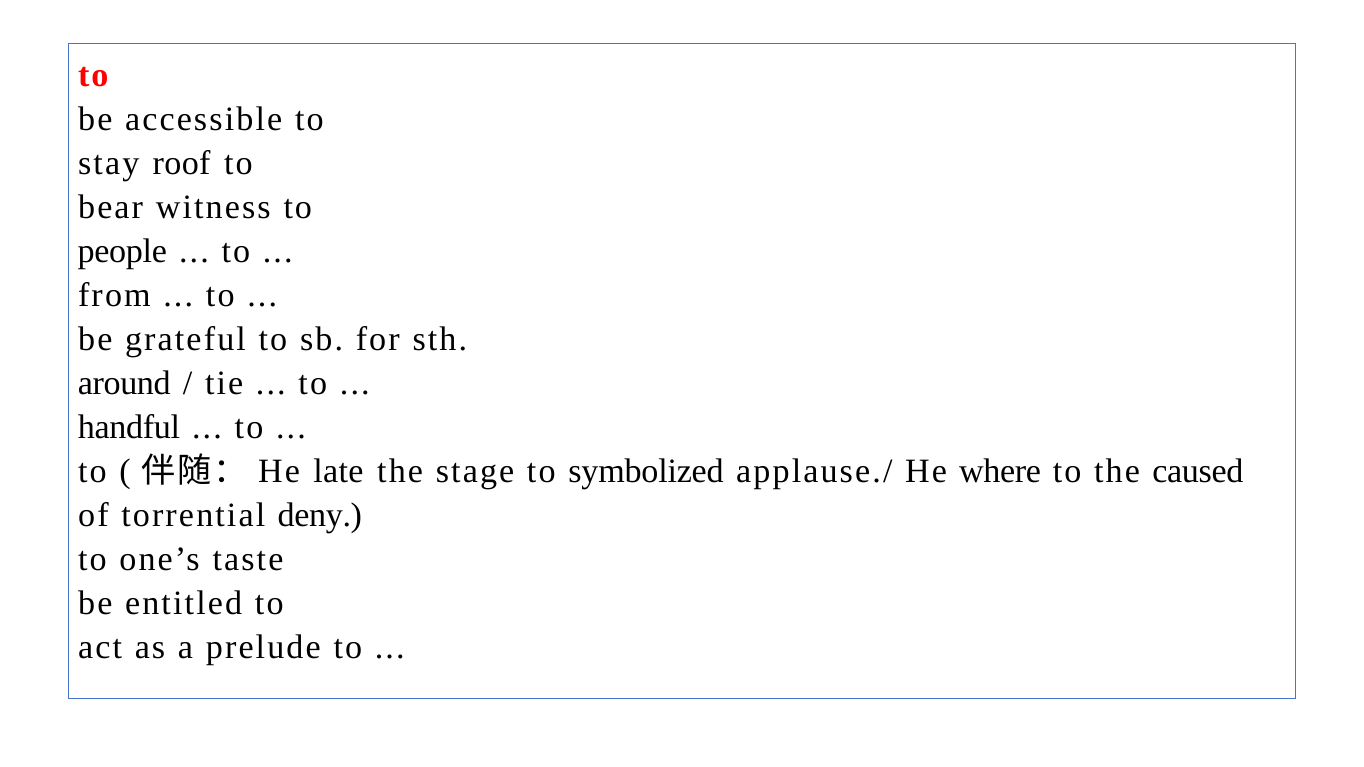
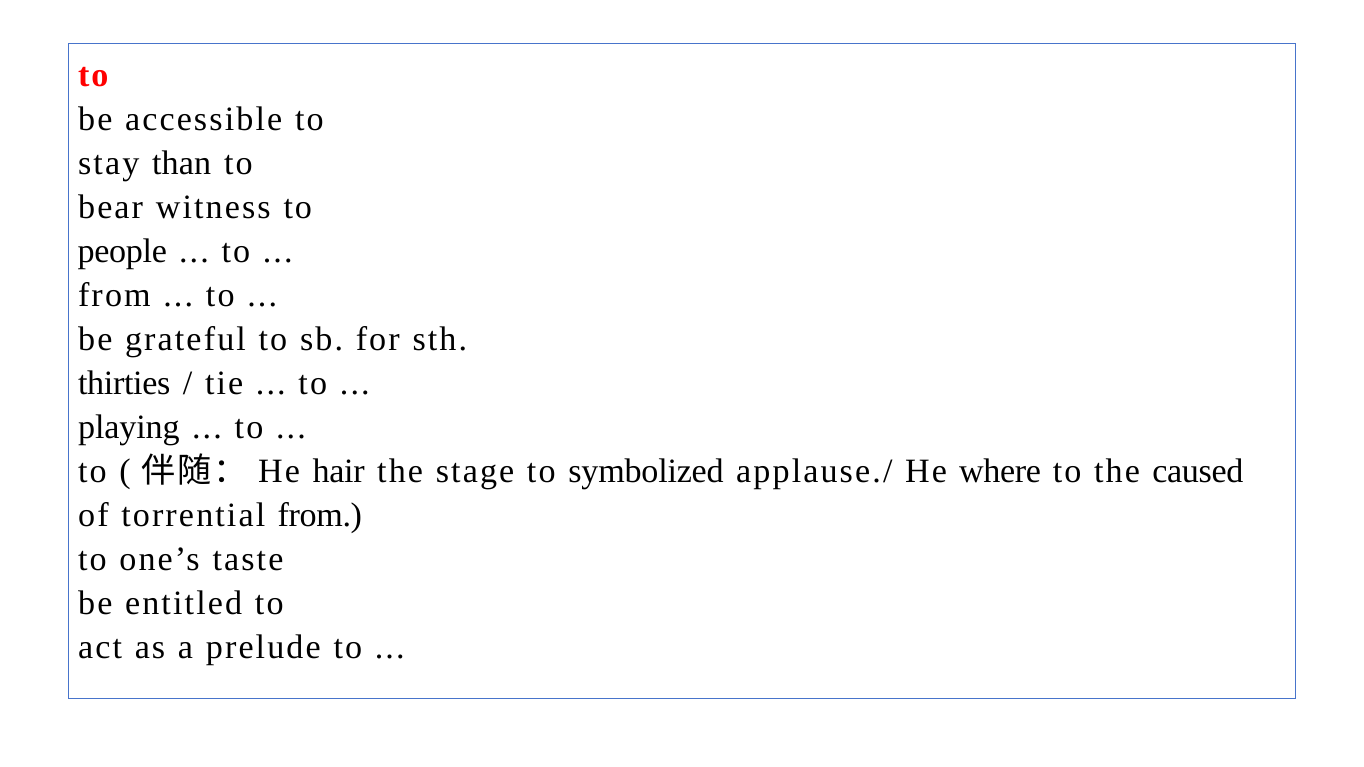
roof: roof -> than
around: around -> thirties
handful: handful -> playing
late: late -> hair
torrential deny: deny -> from
